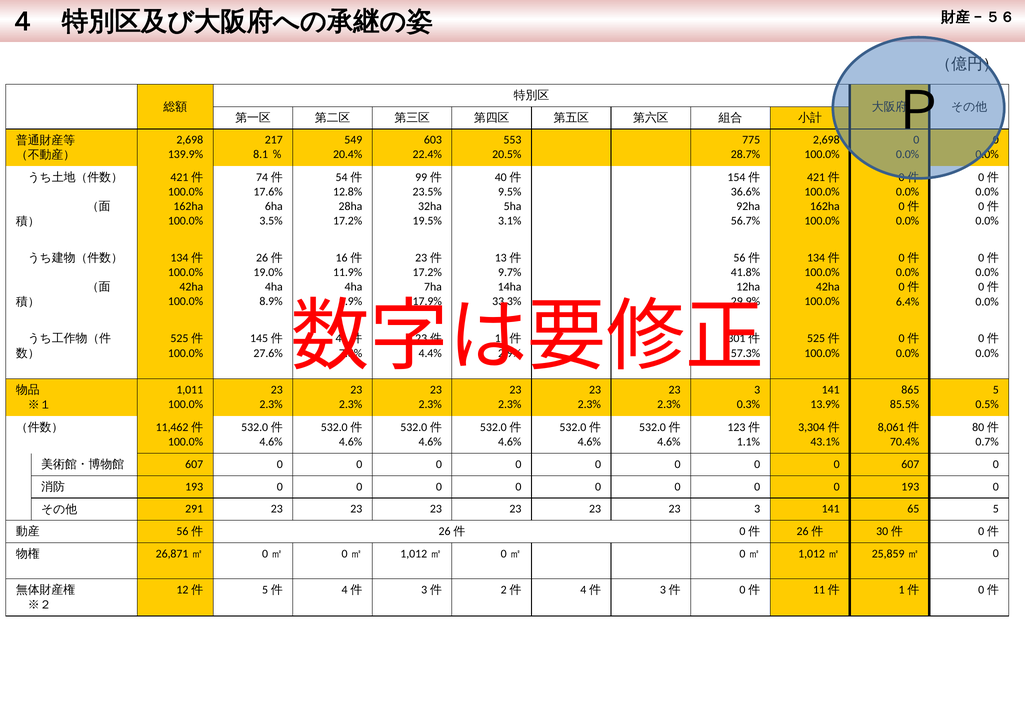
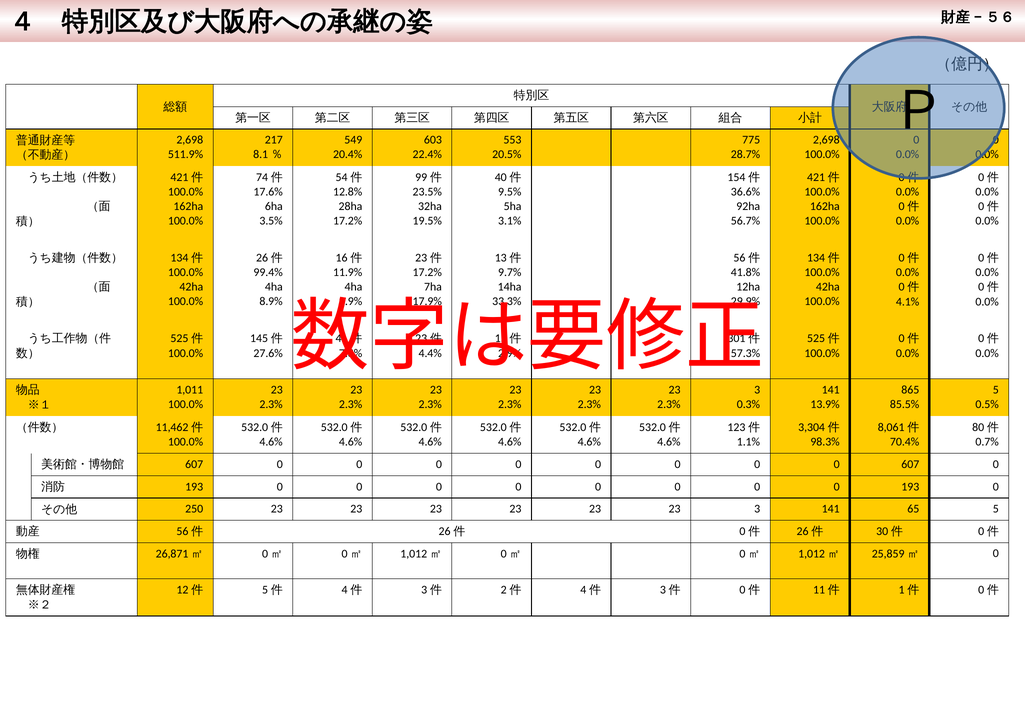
139.9%: 139.9% -> 511.9%
19.0%: 19.0% -> 99.4%
6.4%: 6.4% -> 4.1%
43.1%: 43.1% -> 98.3%
291: 291 -> 250
